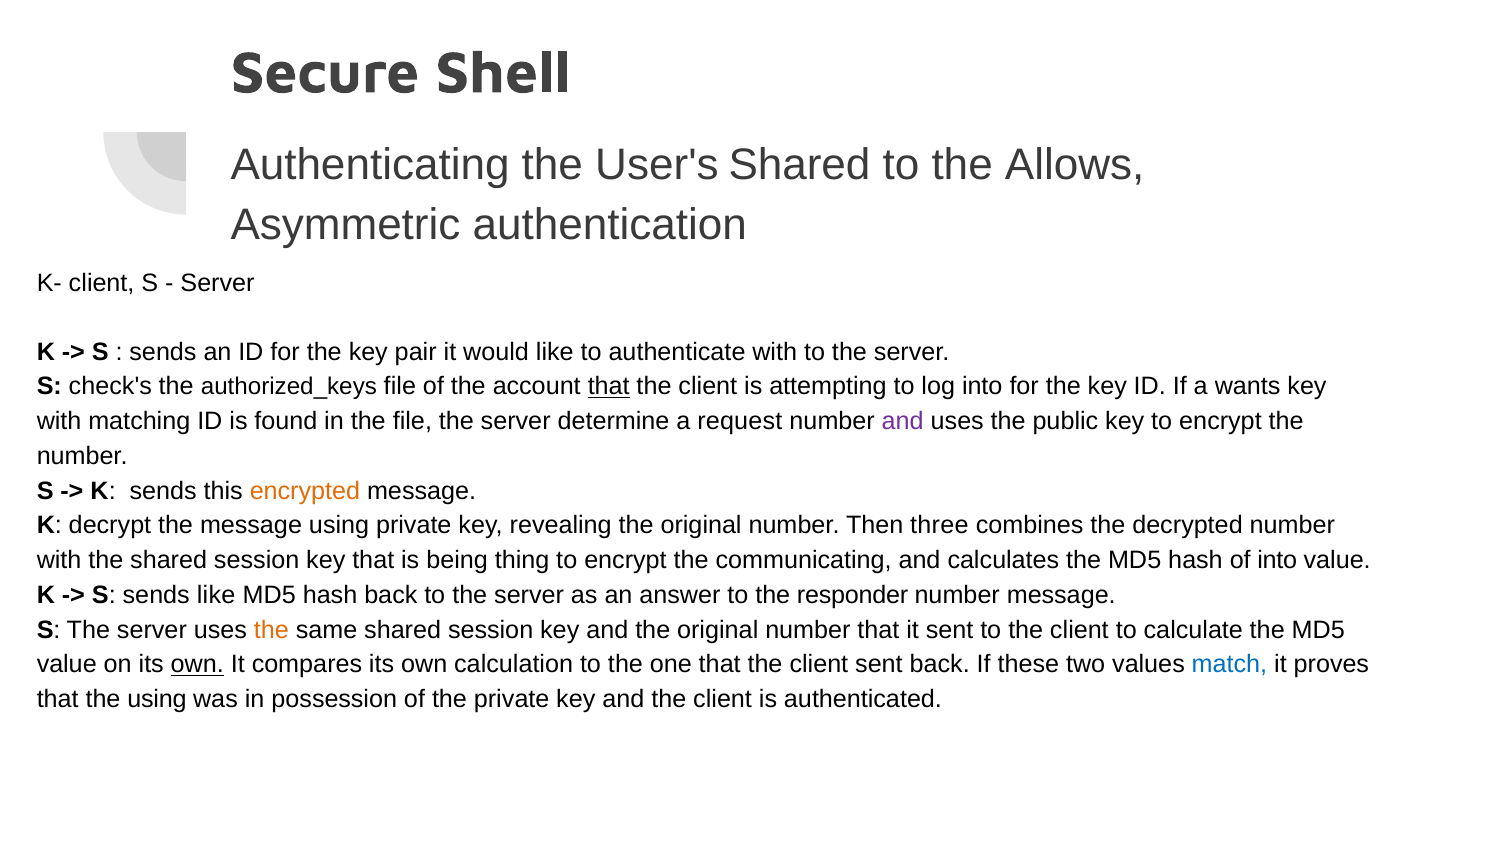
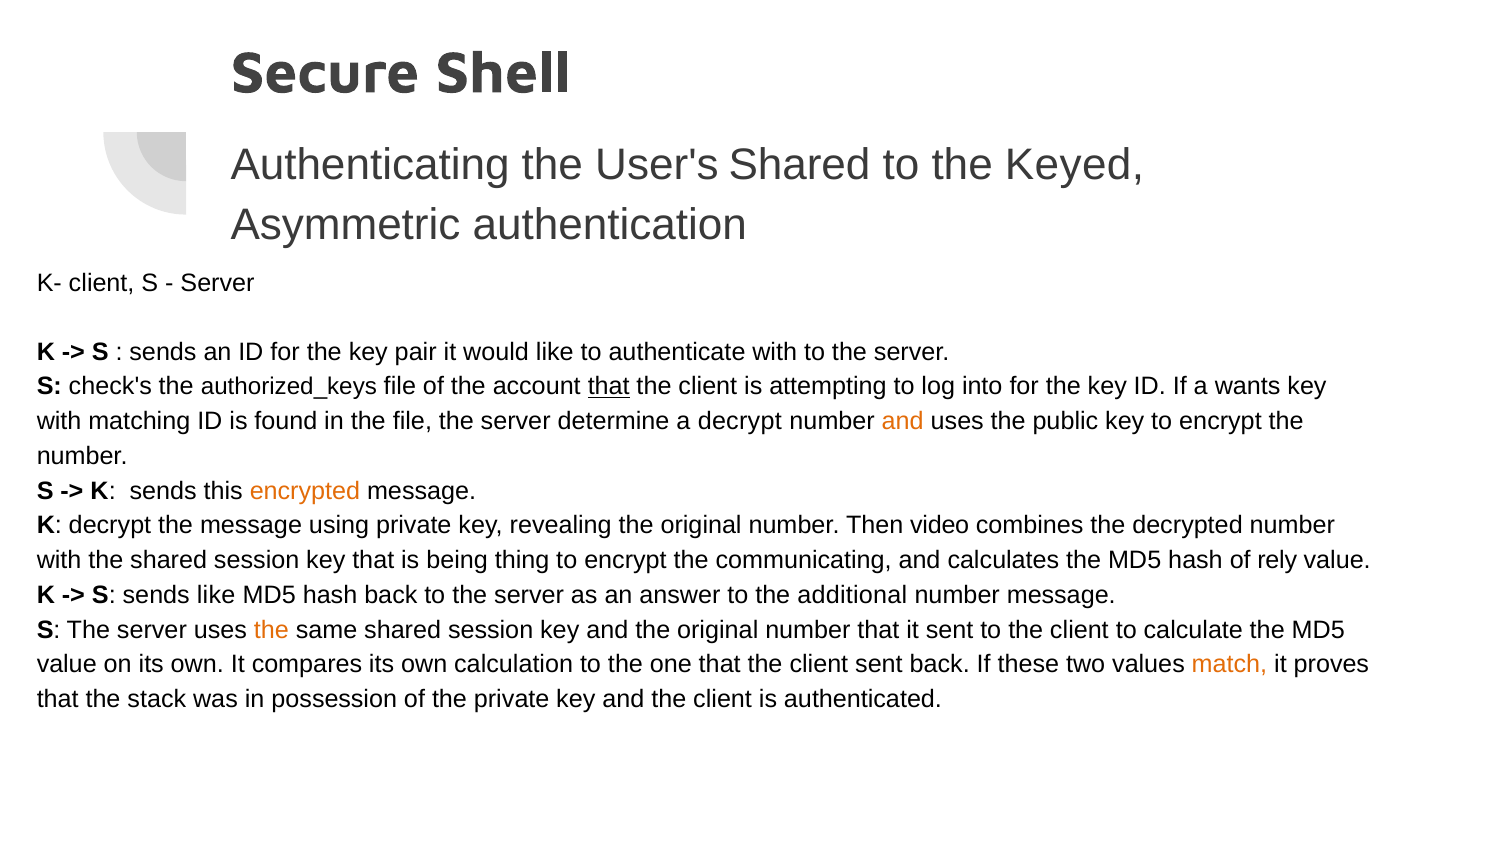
Allows: Allows -> Keyed
a request: request -> decrypt
and at (903, 421) colour: purple -> orange
three: three -> video
of into: into -> rely
responder: responder -> additional
own at (197, 665) underline: present -> none
match colour: blue -> orange
the using: using -> stack
